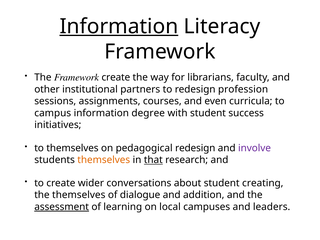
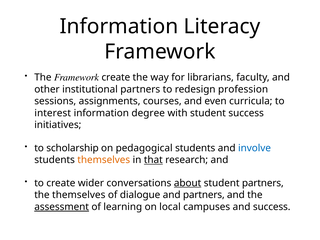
Information at (119, 26) underline: present -> none
campus: campus -> interest
to themselves: themselves -> scholarship
pedagogical redesign: redesign -> students
involve colour: purple -> blue
about underline: none -> present
student creating: creating -> partners
and addition: addition -> partners
and leaders: leaders -> success
